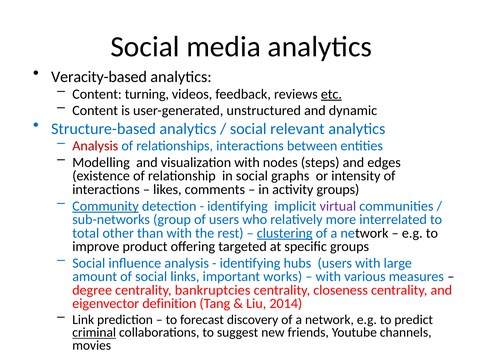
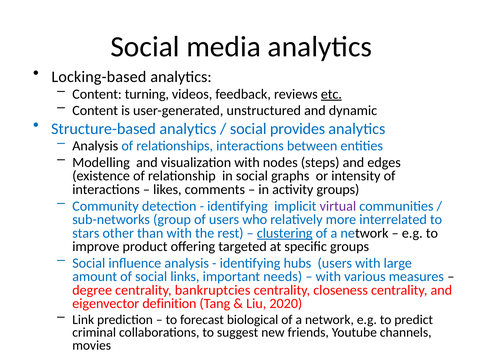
Veracity-based: Veracity-based -> Locking-based
relevant: relevant -> provides
Analysis at (95, 146) colour: red -> black
Community underline: present -> none
total: total -> stars
works: works -> needs
2014: 2014 -> 2020
discovery: discovery -> biological
criminal underline: present -> none
